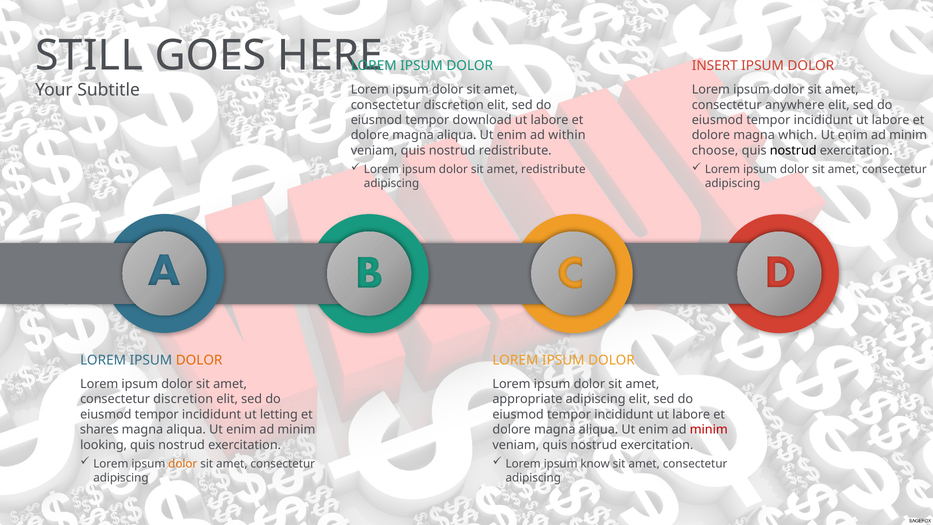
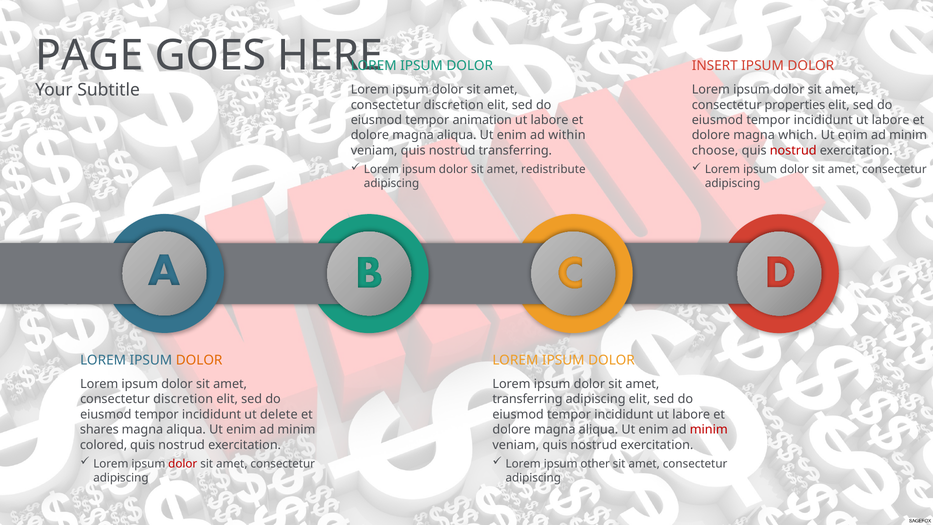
STILL: STILL -> PAGE
anywhere: anywhere -> properties
download: download -> animation
nostrud redistribute: redistribute -> transferring
nostrud at (793, 150) colour: black -> red
appropriate at (527, 399): appropriate -> transferring
letting: letting -> delete
looking: looking -> colored
dolor at (183, 464) colour: orange -> red
know: know -> other
